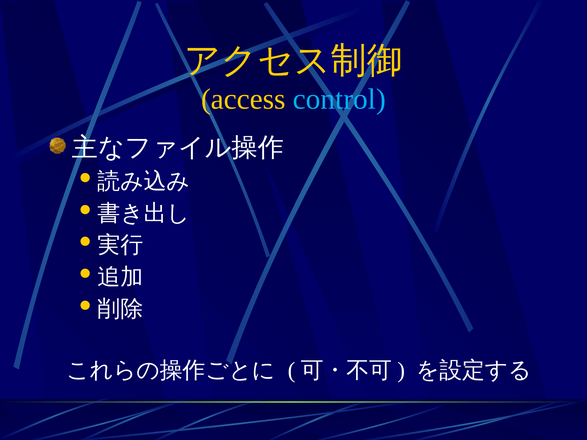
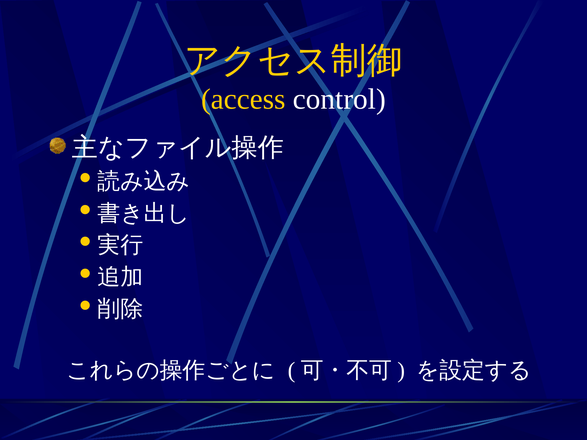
control colour: light blue -> white
